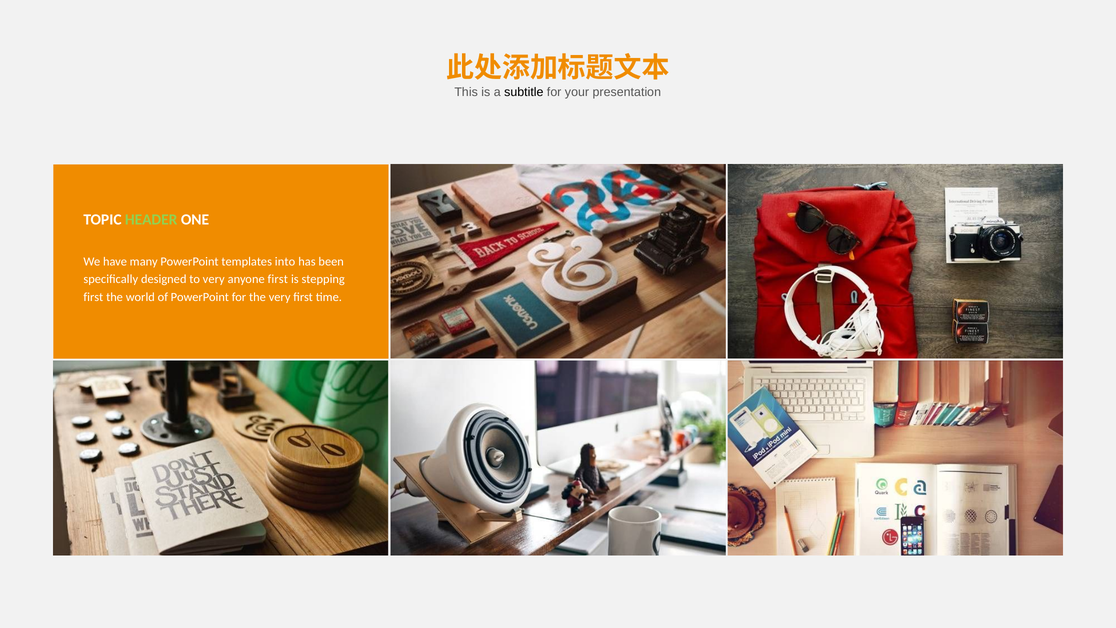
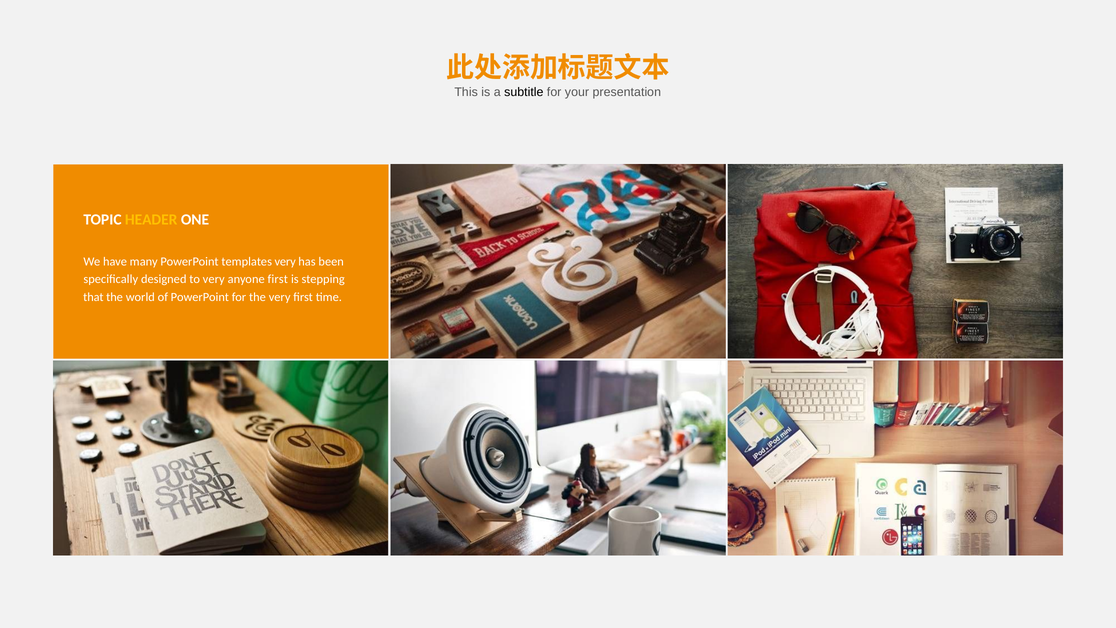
HEADER colour: light green -> yellow
templates into: into -> very
first at (93, 297): first -> that
